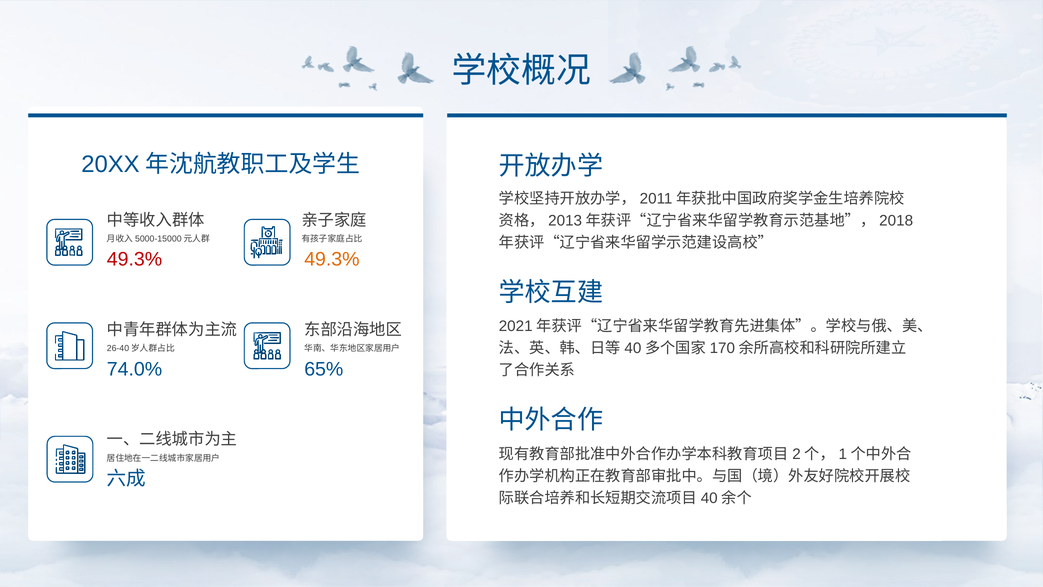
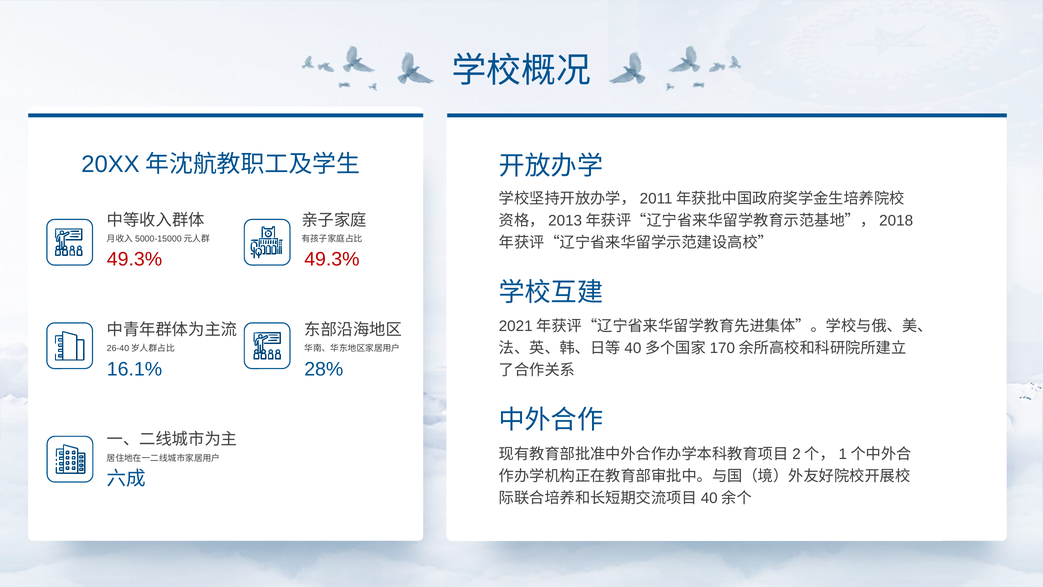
49.3% at (332, 259) colour: orange -> red
74.0%: 74.0% -> 16.1%
65%: 65% -> 28%
